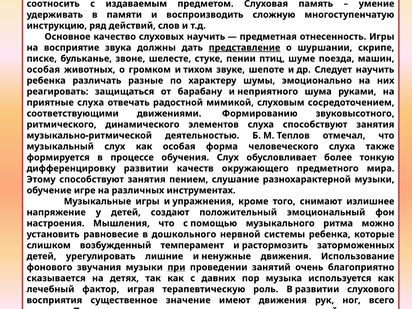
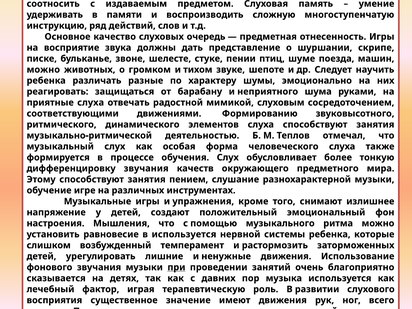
слуховых научить: научить -> очередь
представление underline: present -> none
особая at (43, 70): особая -> можно
дифференцировку развитии: развитии -> звучания
в дошкольного: дошкольного -> используется
